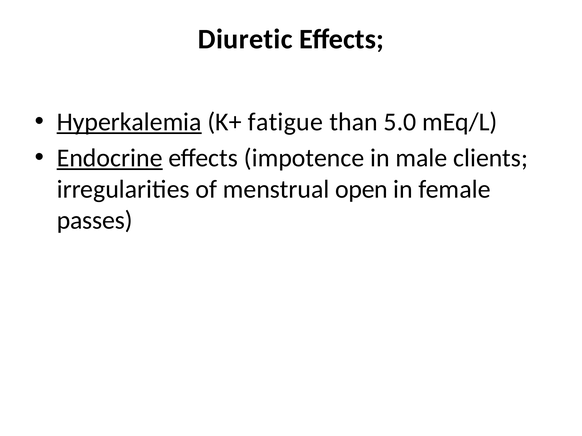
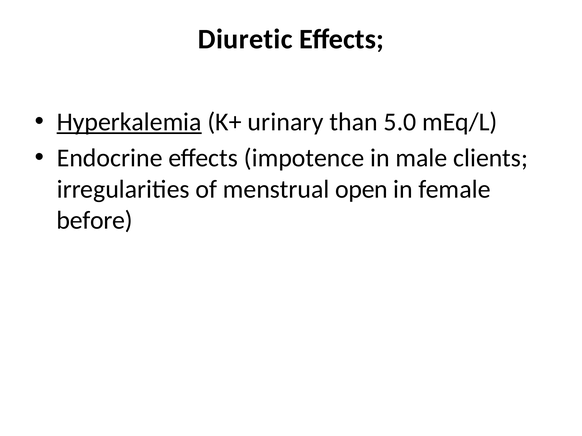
fatigue: fatigue -> urinary
Endocrine underline: present -> none
passes: passes -> before
